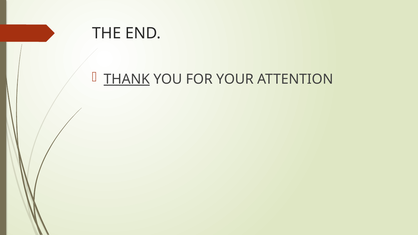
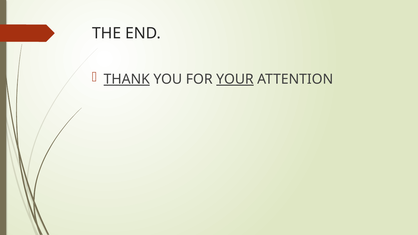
YOUR underline: none -> present
